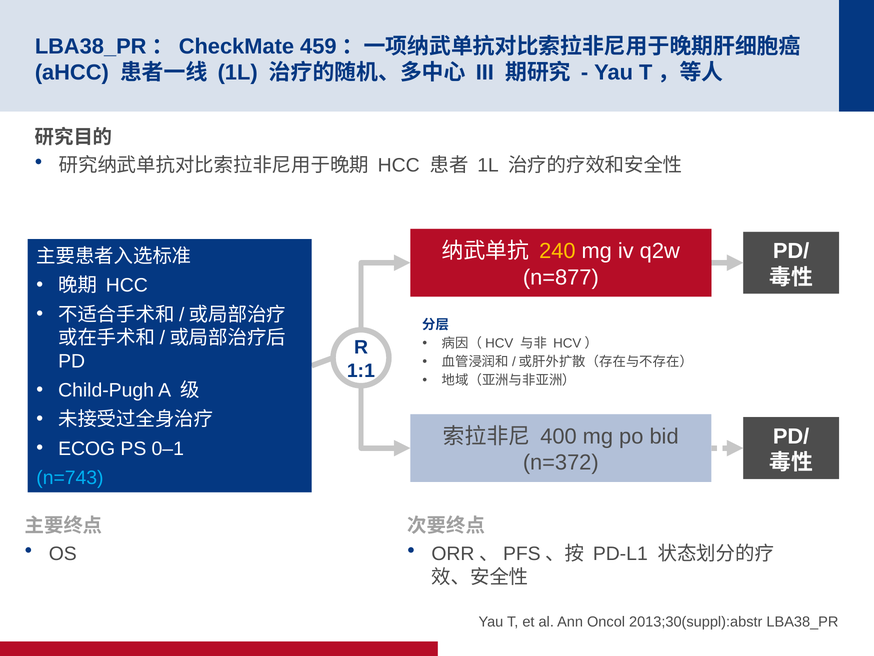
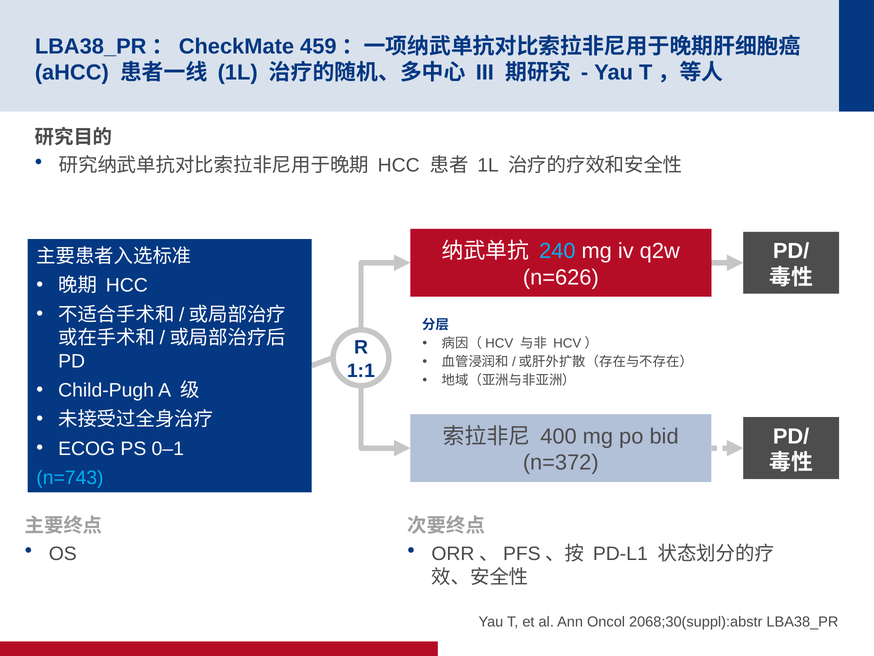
240 colour: yellow -> light blue
n=877: n=877 -> n=626
2013;30(suppl):abstr: 2013;30(suppl):abstr -> 2068;30(suppl):abstr
